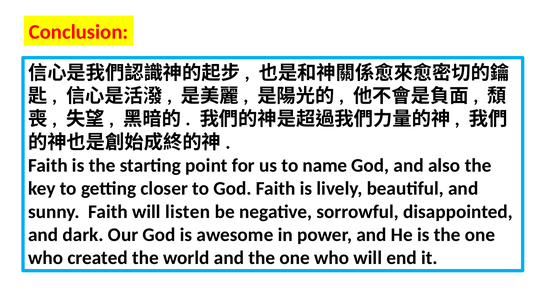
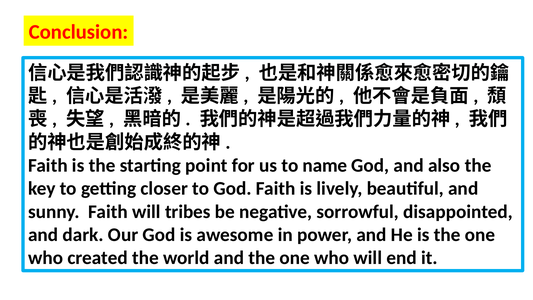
listen: listen -> tribes
